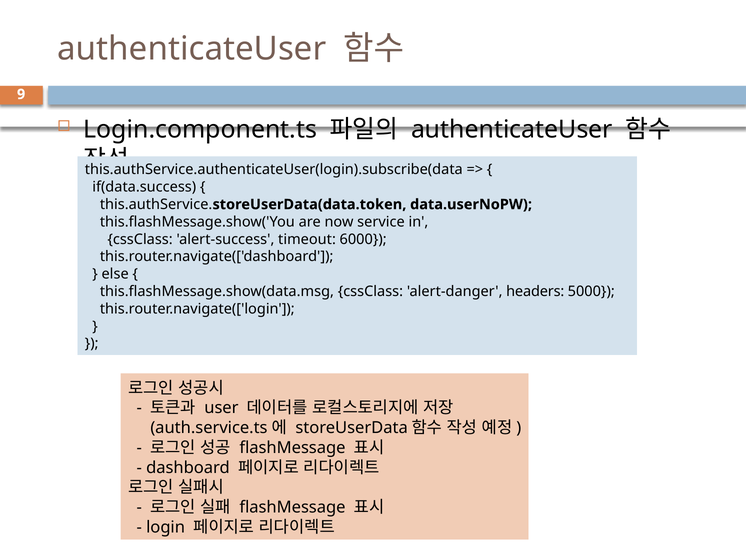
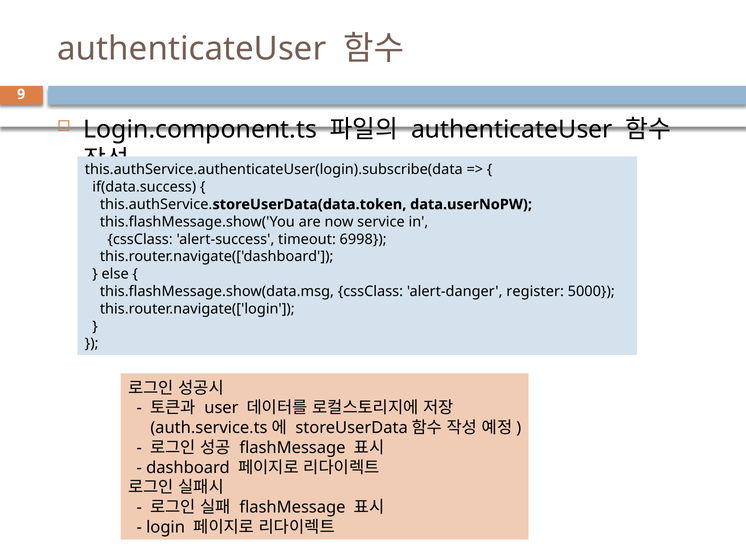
6000: 6000 -> 6998
headers: headers -> register
